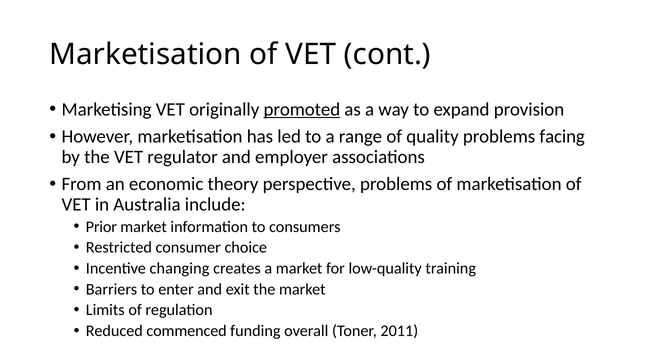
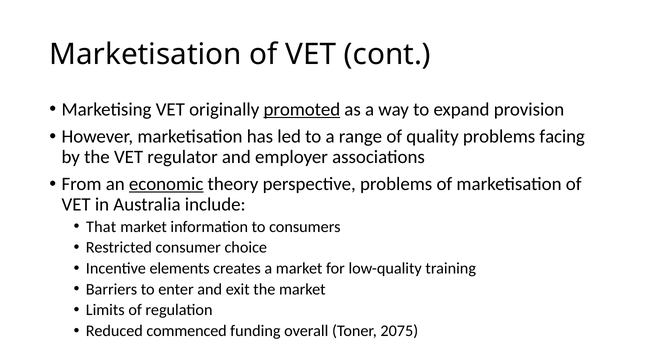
economic underline: none -> present
Prior: Prior -> That
changing: changing -> elements
2011: 2011 -> 2075
